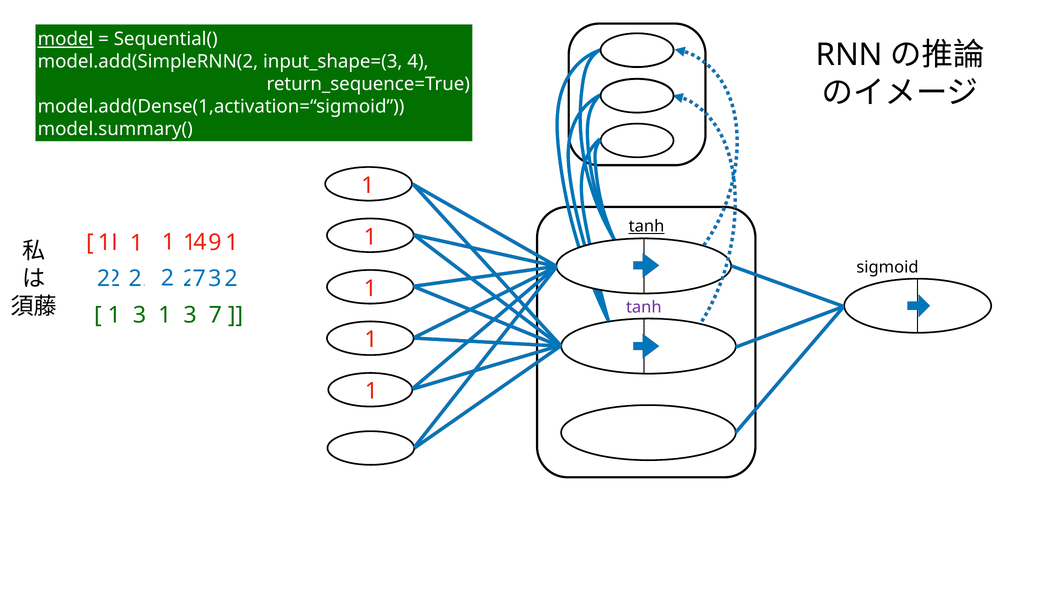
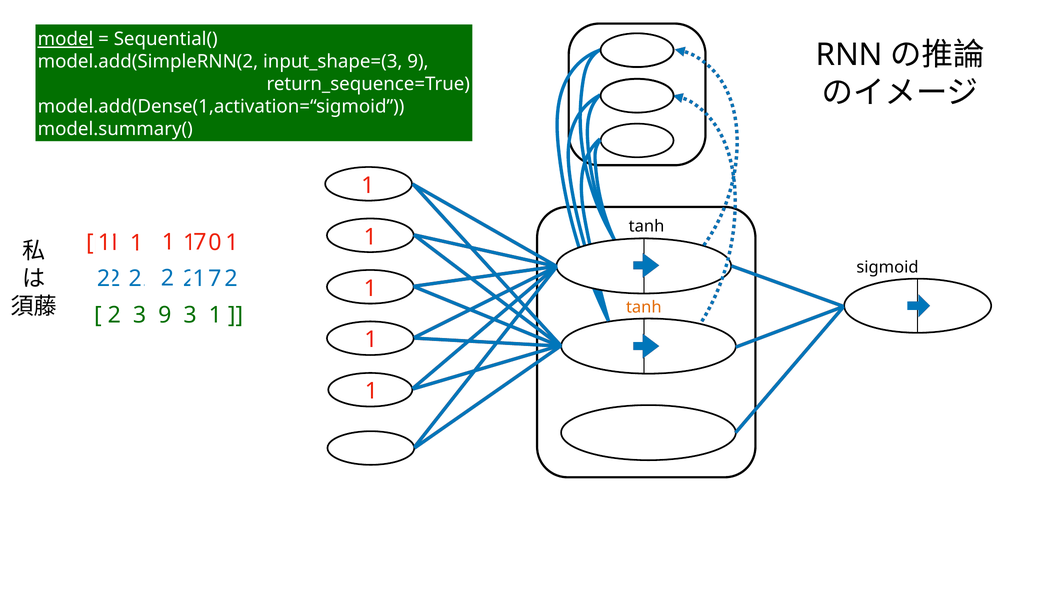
input_shape=(3 4: 4 -> 9
tanh at (647, 226) underline: present -> none
4 at (200, 242): 4 -> 7
9: 9 -> 0
3 at (215, 278): 3 -> 7
7 at (199, 278): 7 -> 1
tanh at (644, 307) colour: purple -> orange
1 at (114, 315): 1 -> 2
3 1: 1 -> 9
3 7: 7 -> 1
